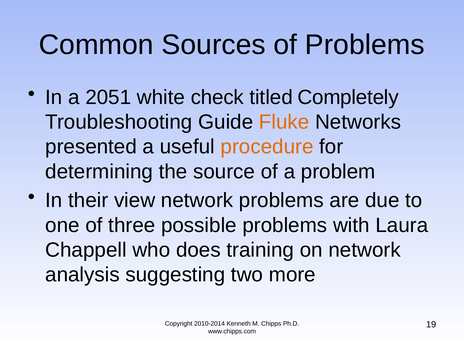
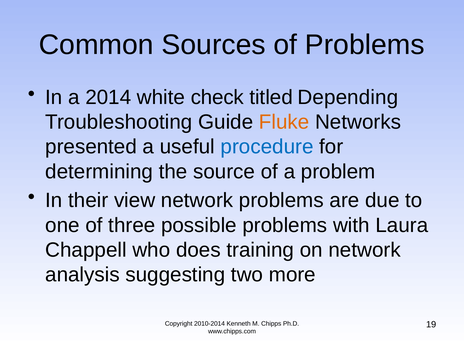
2051: 2051 -> 2014
Completely: Completely -> Depending
procedure colour: orange -> blue
